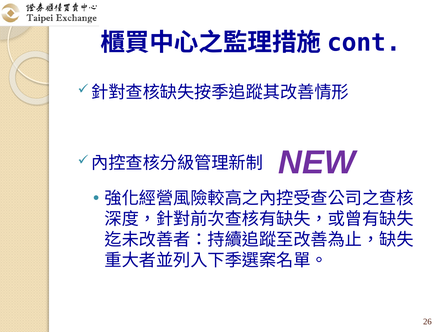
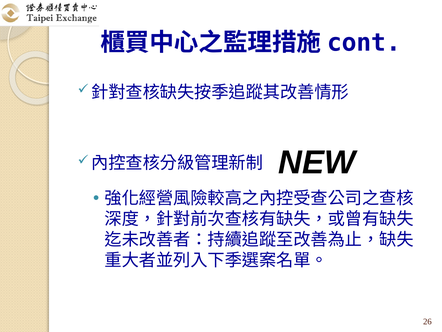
NEW colour: purple -> black
